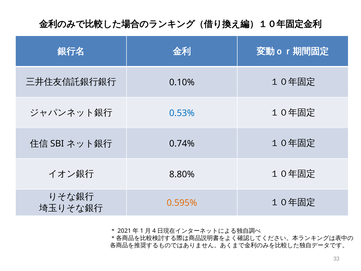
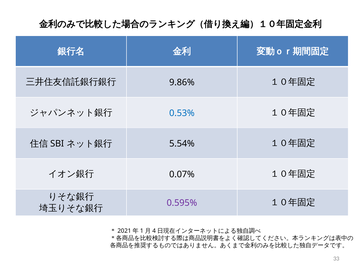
0.10%: 0.10% -> 9.86%
0.74%: 0.74% -> 5.54%
8.80%: 8.80% -> 0.07%
0.595% colour: orange -> purple
